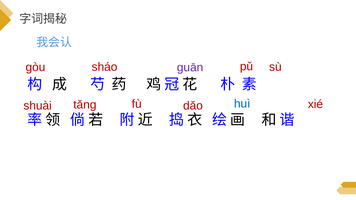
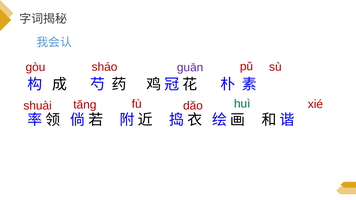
huì colour: blue -> green
